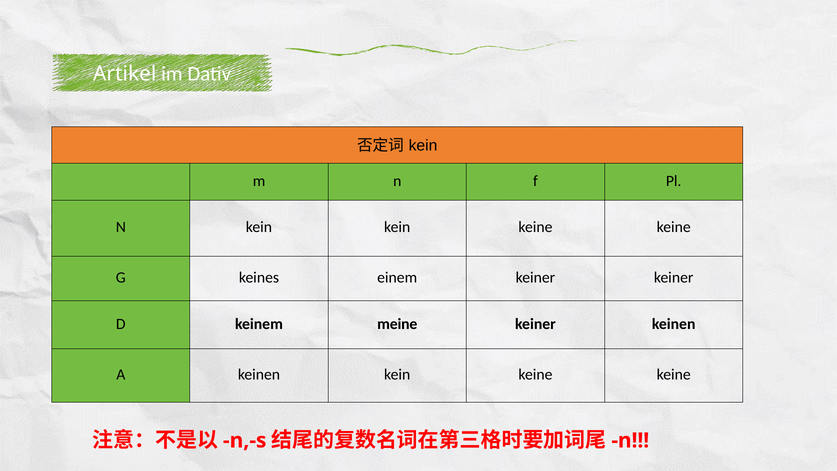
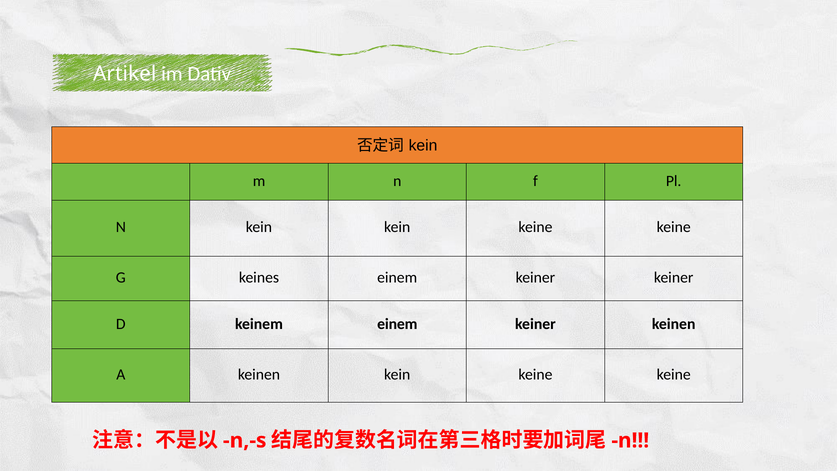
keinem meine: meine -> einem
